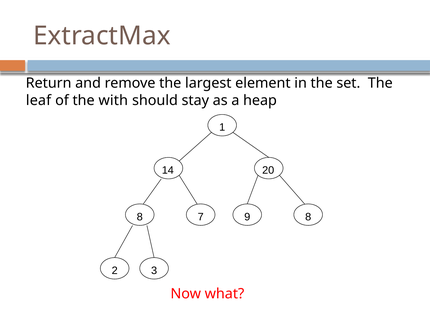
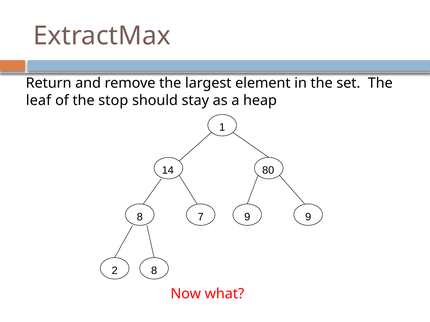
with: with -> stop
20: 20 -> 80
9 8: 8 -> 9
2 3: 3 -> 8
